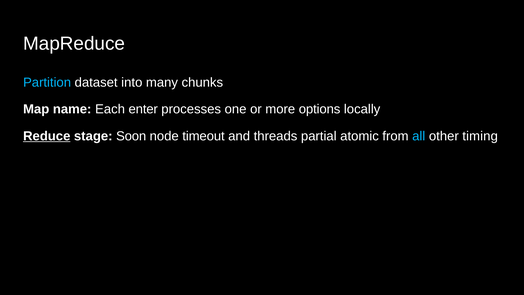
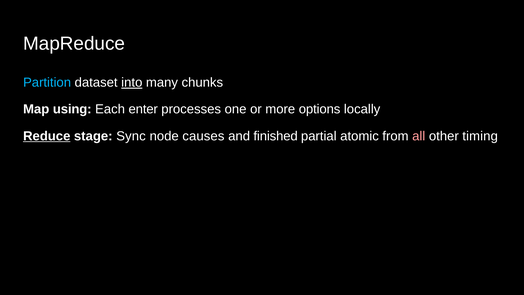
into underline: none -> present
name: name -> using
Soon: Soon -> Sync
timeout: timeout -> causes
threads: threads -> finished
all colour: light blue -> pink
